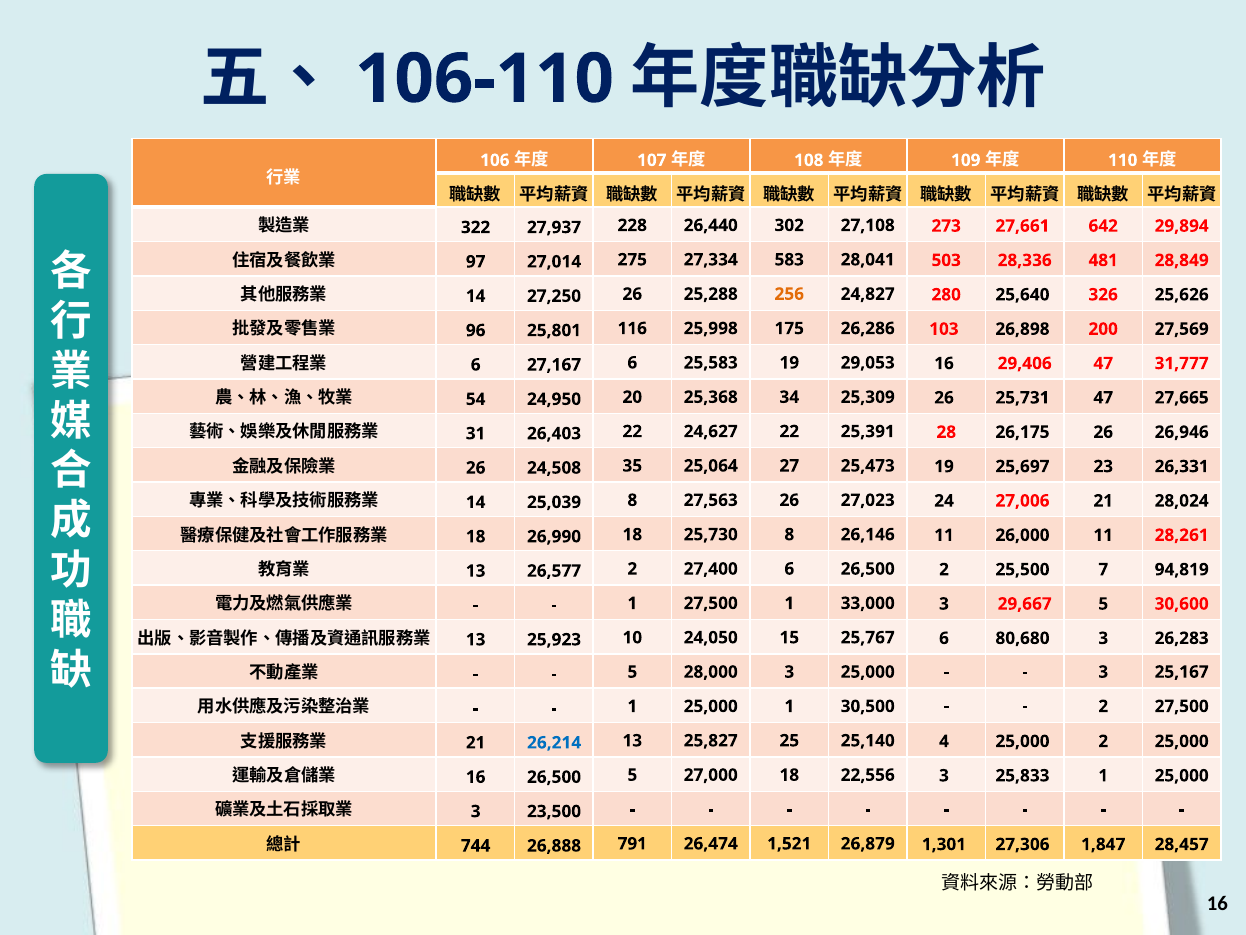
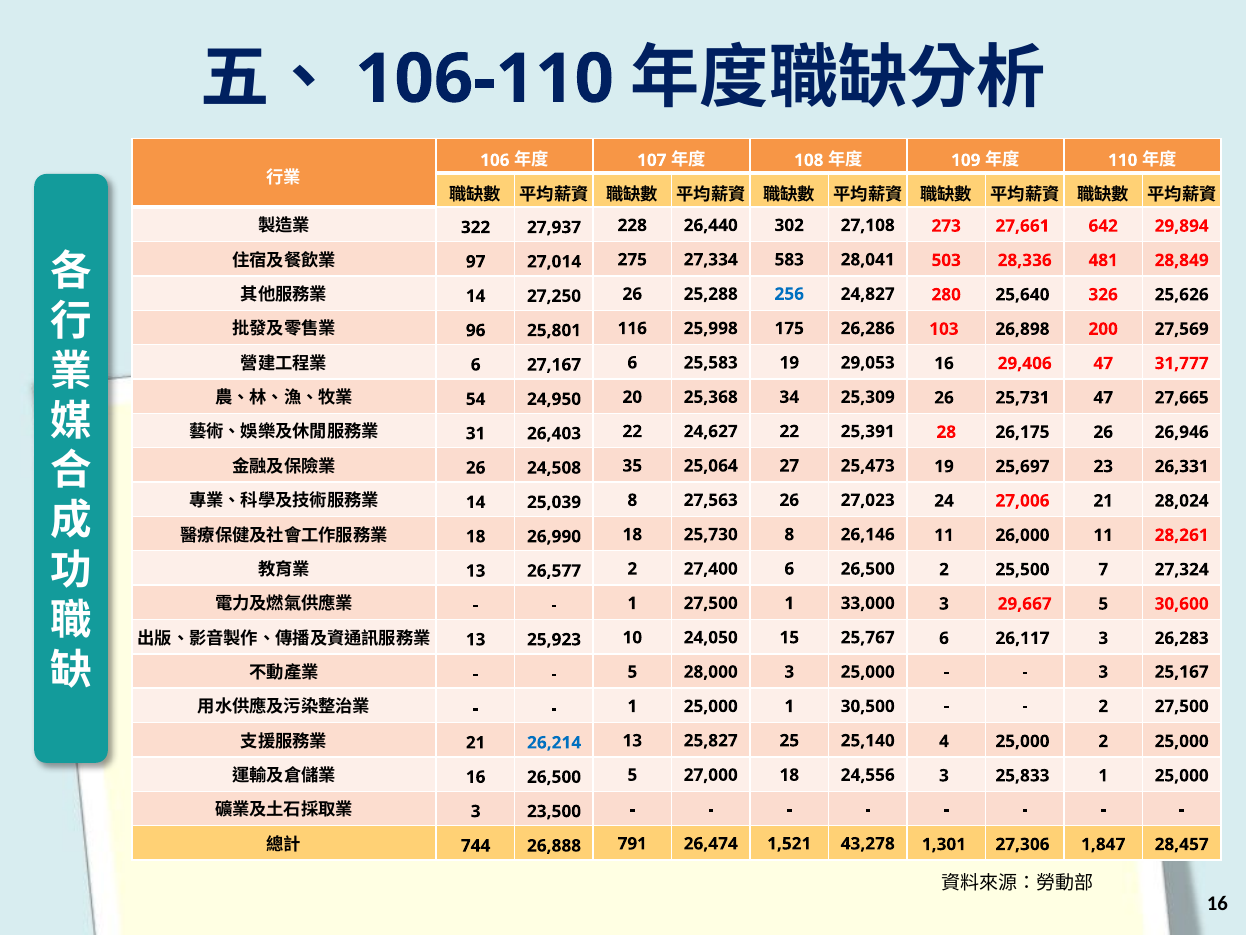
256 colour: orange -> blue
94,819: 94,819 -> 27,324
80,680: 80,680 -> 26,117
22,556: 22,556 -> 24,556
26,879: 26,879 -> 43,278
